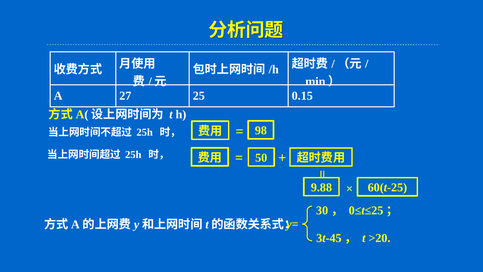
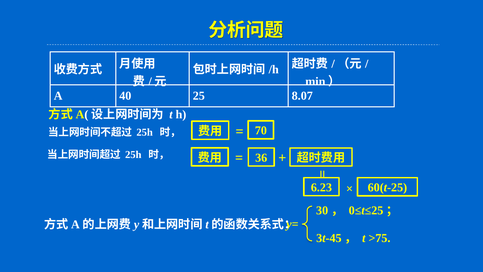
27: 27 -> 40
0.15: 0.15 -> 8.07
98: 98 -> 70
50: 50 -> 36
9.88: 9.88 -> 6.23
>20: >20 -> >75
